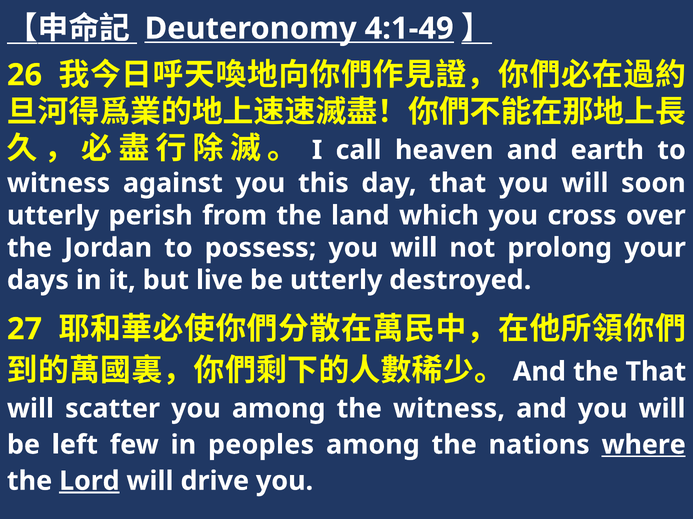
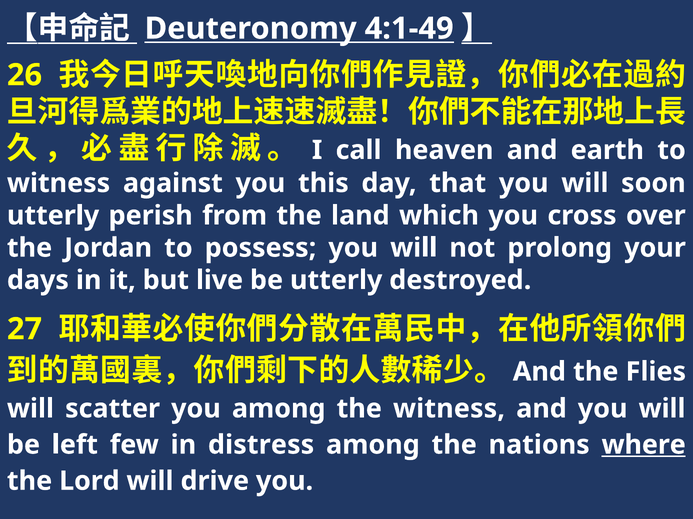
the That: That -> Flies
peoples: peoples -> distress
Lord underline: present -> none
